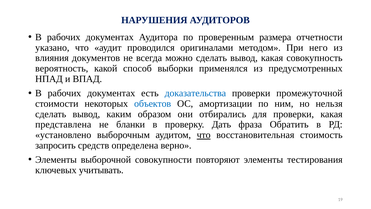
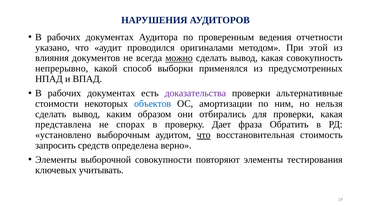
размера: размера -> ведения
него: него -> этой
можно underline: none -> present
вероятность: вероятность -> непрерывно
доказательства colour: blue -> purple
промежуточной: промежуточной -> альтернативные
бланки: бланки -> спорах
Дать: Дать -> Дает
